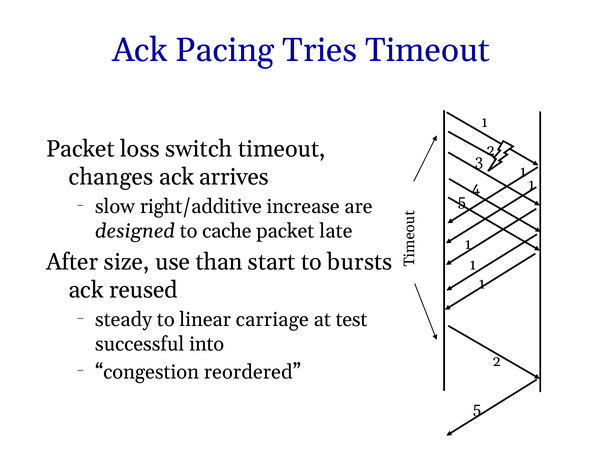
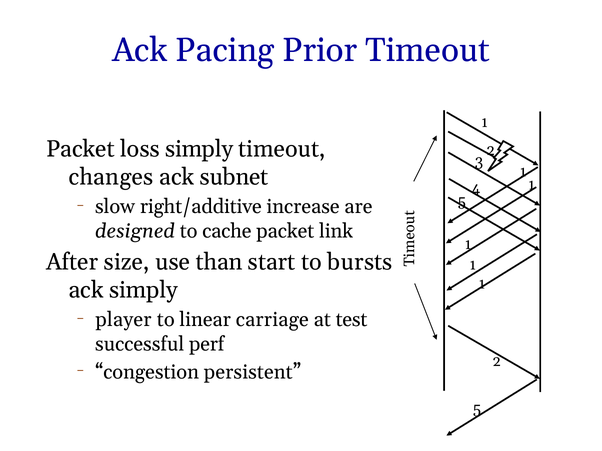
Tries: Tries -> Prior
loss switch: switch -> simply
arrives: arrives -> subnet
late: late -> link
ack reused: reused -> simply
steady: steady -> player
into: into -> perf
reordered: reordered -> persistent
